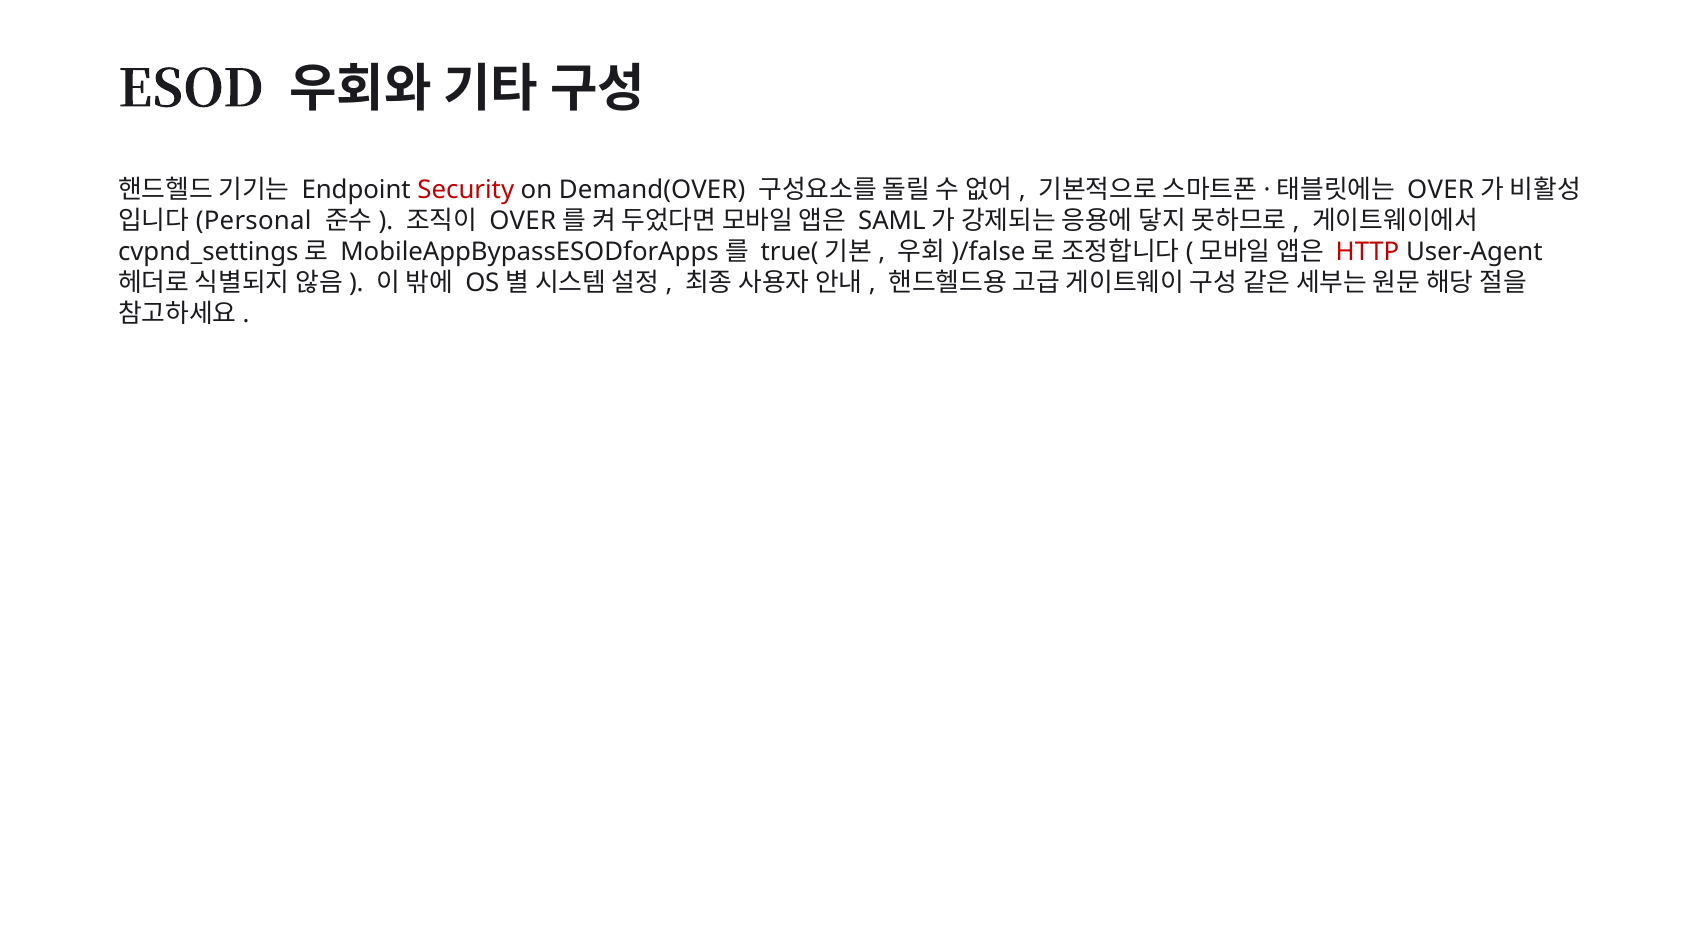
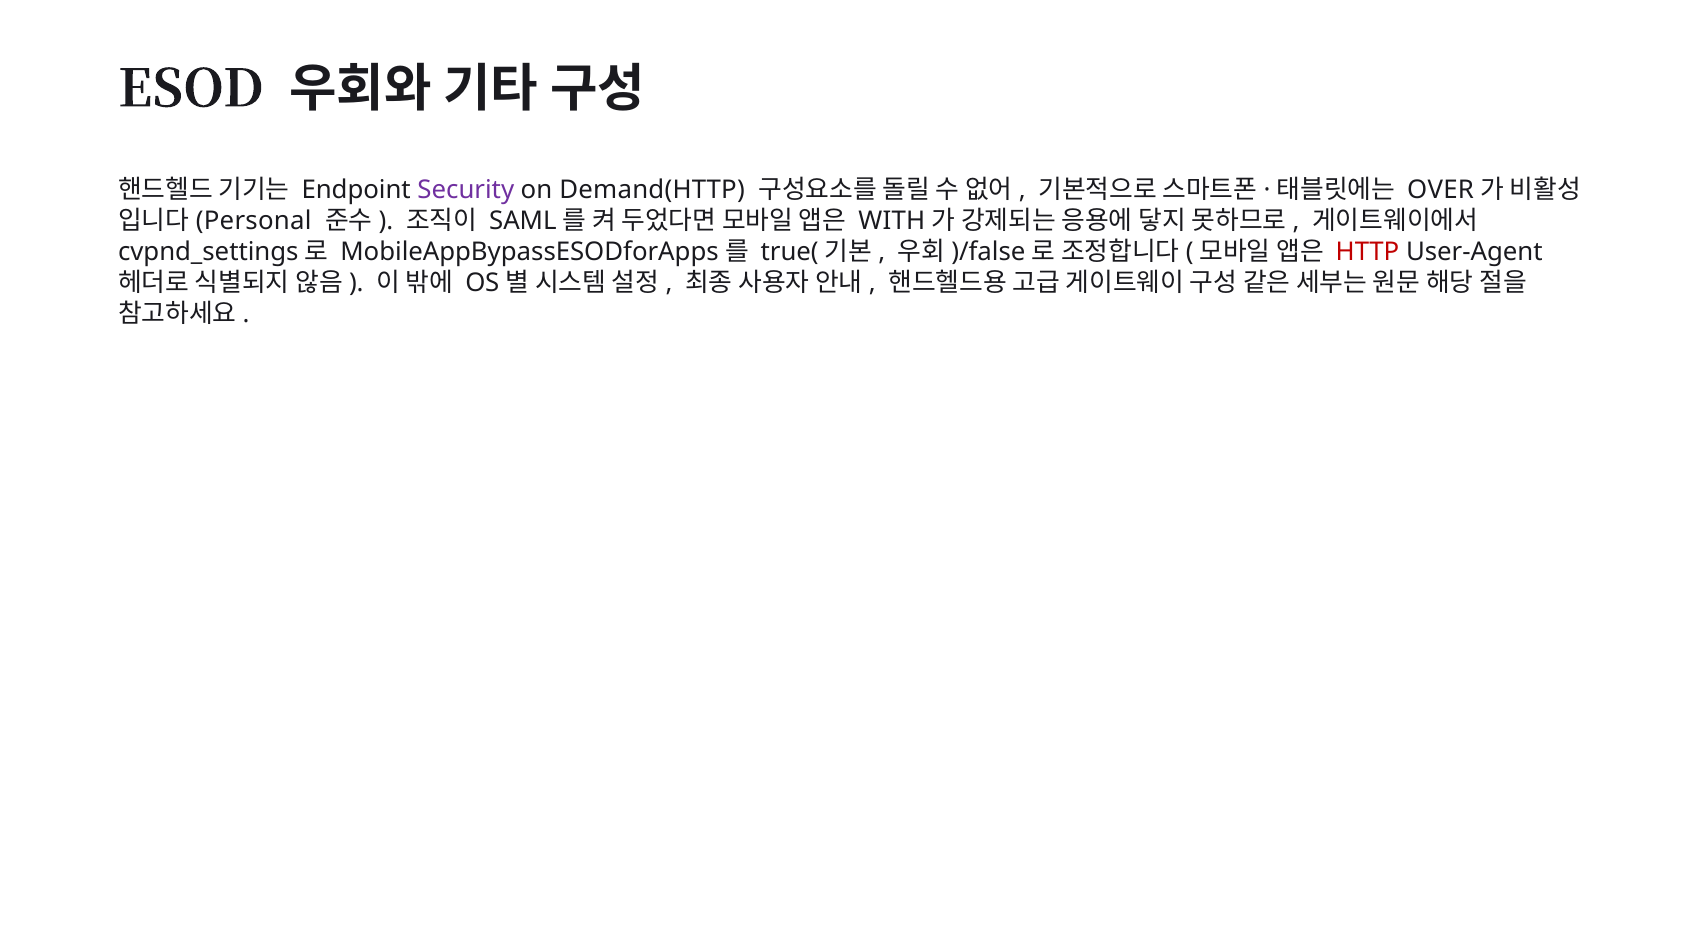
Security colour: red -> purple
Demand(OVER: Demand(OVER -> Demand(HTTP
OVER at (523, 221): OVER -> SAML
SAML: SAML -> WITH
